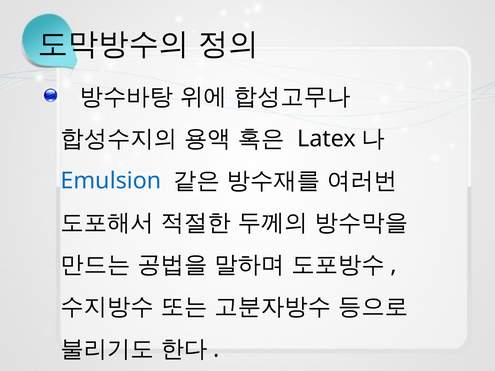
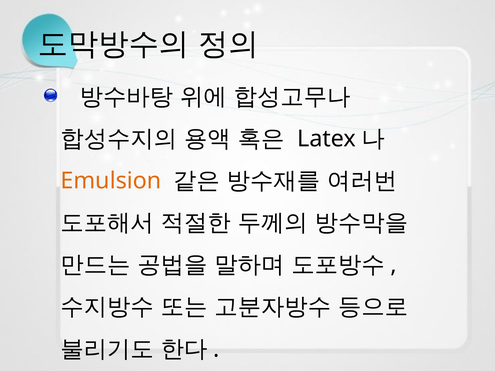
Emulsion colour: blue -> orange
